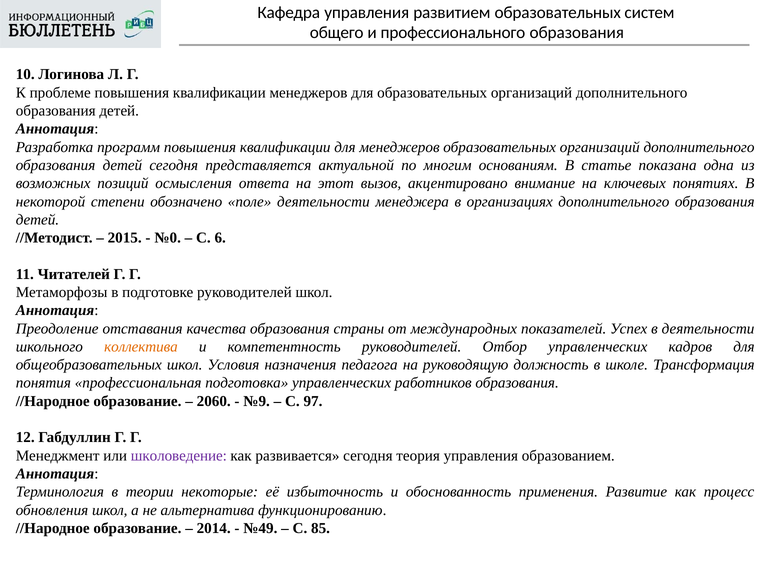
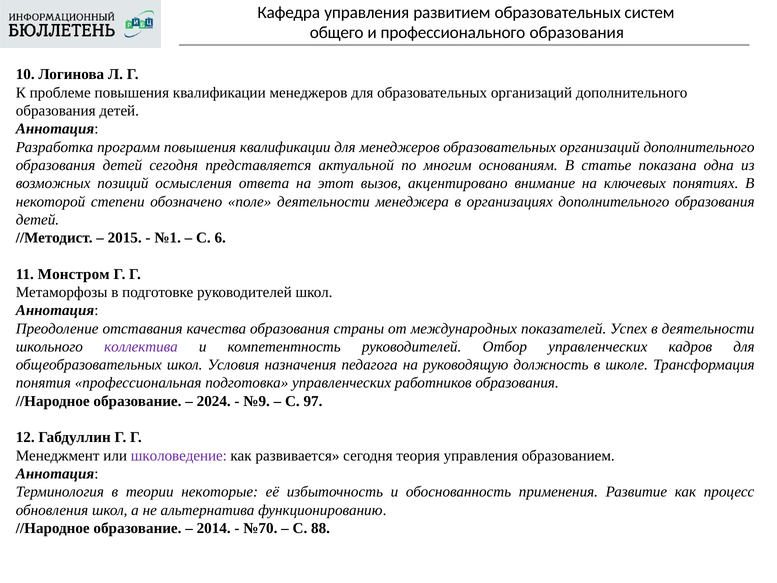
№0: №0 -> №1
Читателей: Читателей -> Монстром
коллектива colour: orange -> purple
2060: 2060 -> 2024
№49: №49 -> №70
85: 85 -> 88
